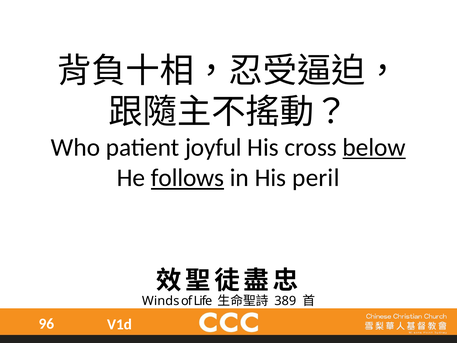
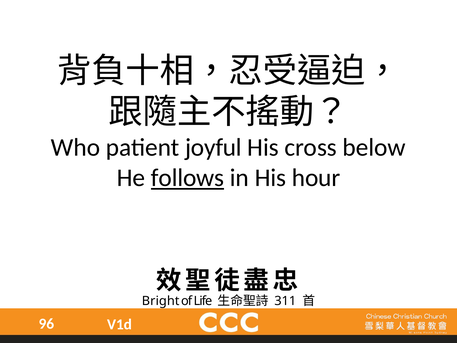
below underline: present -> none
peril: peril -> hour
Winds: Winds -> Bright
389: 389 -> 311
